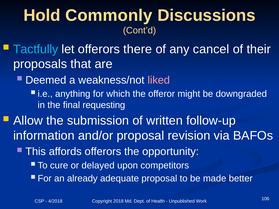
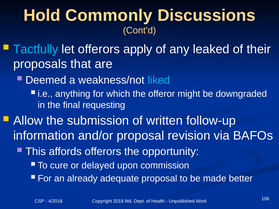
there: there -> apply
cancel: cancel -> leaked
liked colour: pink -> light blue
competitors: competitors -> commission
